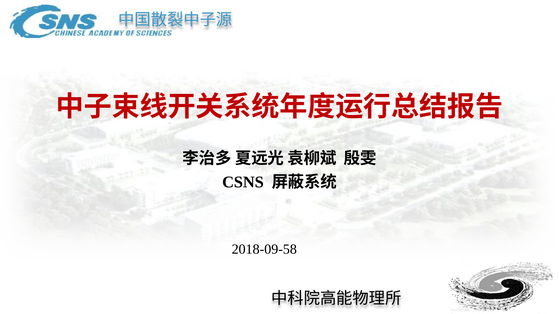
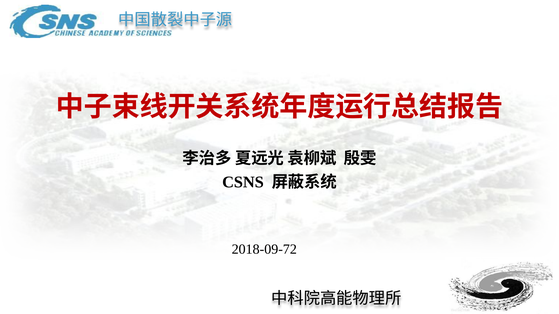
2018-09-58: 2018-09-58 -> 2018-09-72
